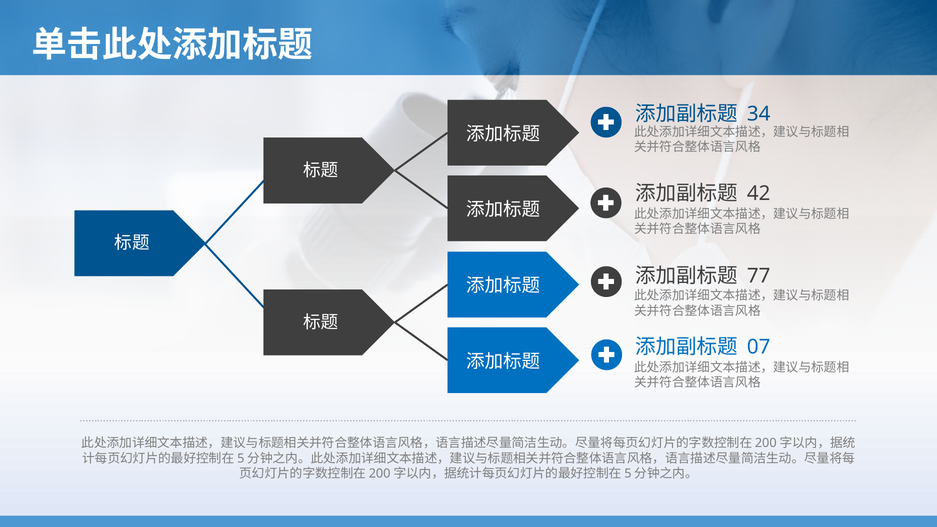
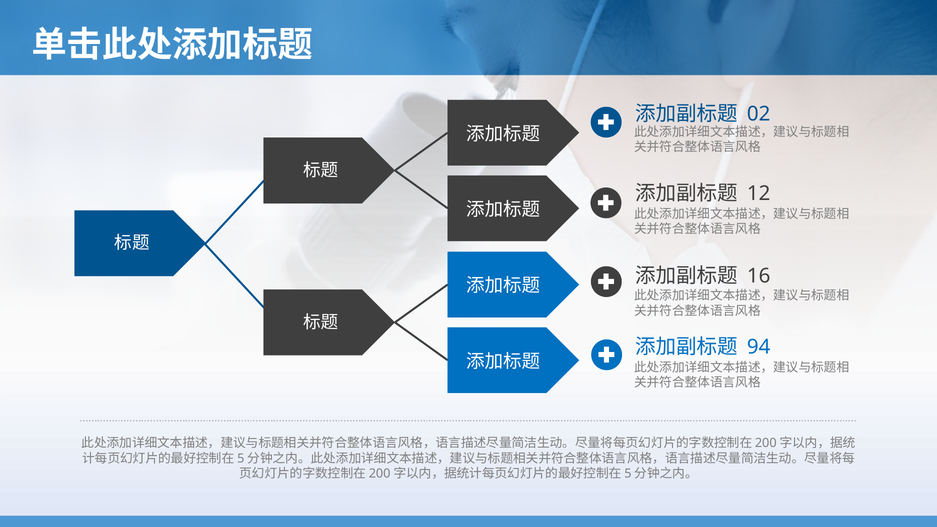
34: 34 -> 02
42: 42 -> 12
77: 77 -> 16
07: 07 -> 94
